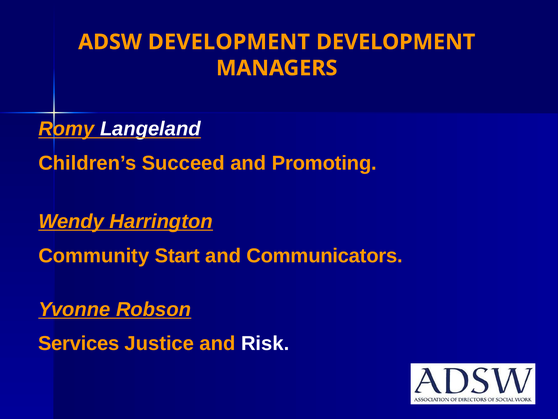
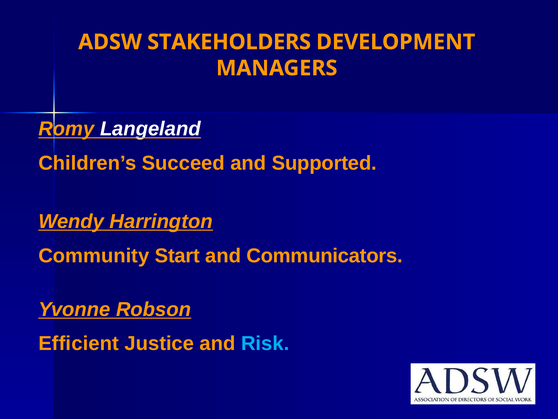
ADSW DEVELOPMENT: DEVELOPMENT -> STAKEHOLDERS
Promoting: Promoting -> Supported
Services: Services -> Efficient
Risk colour: white -> light blue
